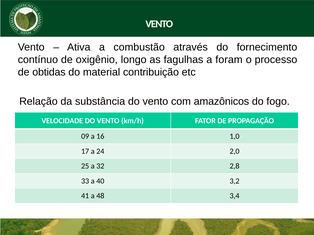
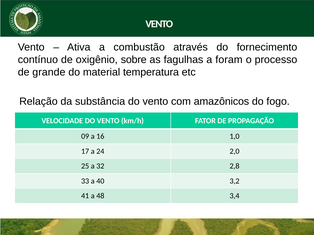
longo: longo -> sobre
obtidas: obtidas -> grande
contribuição: contribuição -> temperatura
